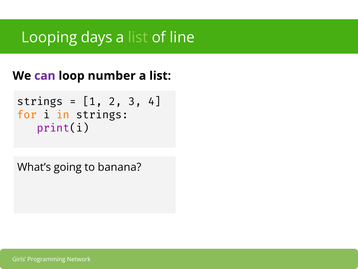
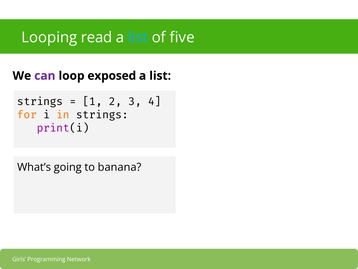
days: days -> read
list at (138, 37) colour: light green -> light blue
line: line -> five
number: number -> exposed
